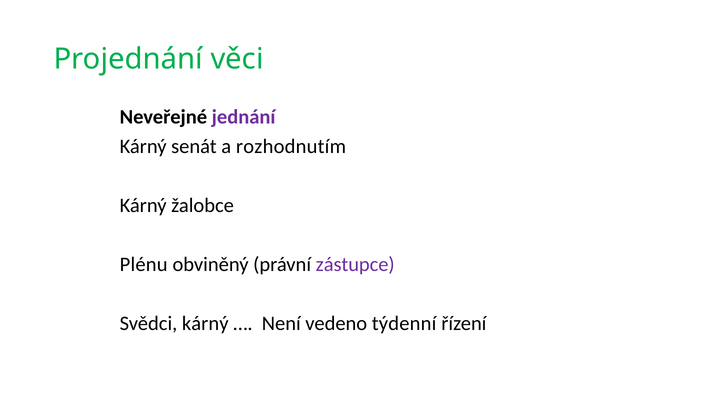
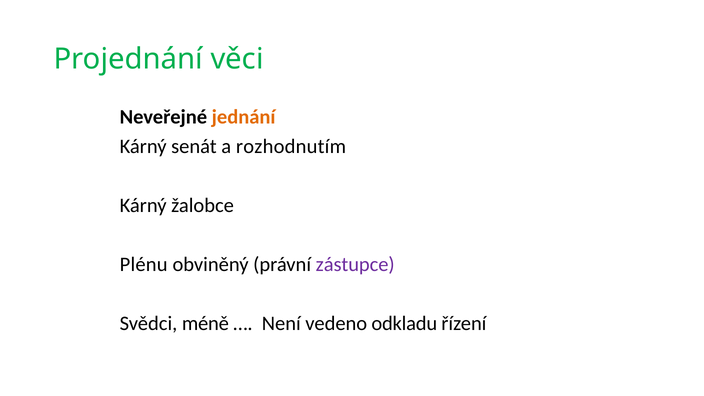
jednání colour: purple -> orange
Svědci kárný: kárný -> méně
týdenní: týdenní -> odkladu
